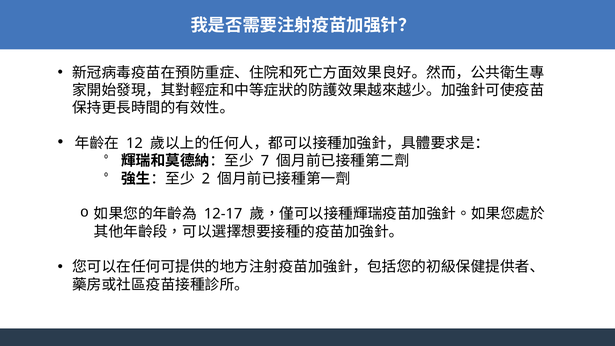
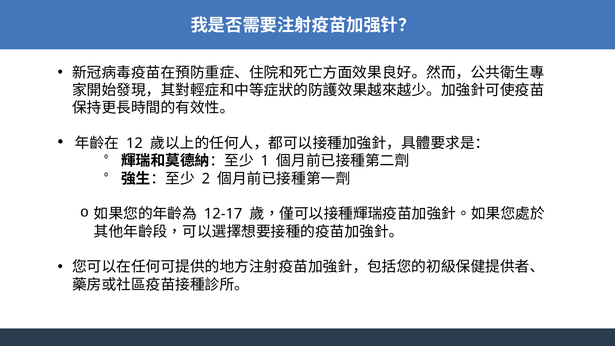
7: 7 -> 1
